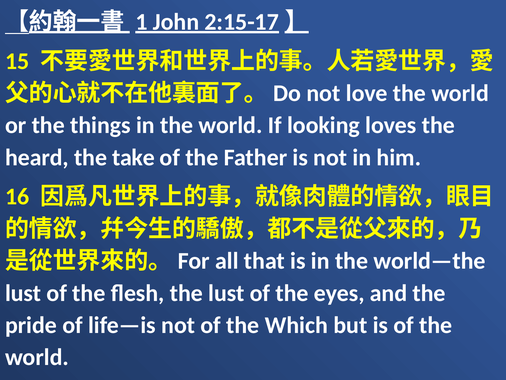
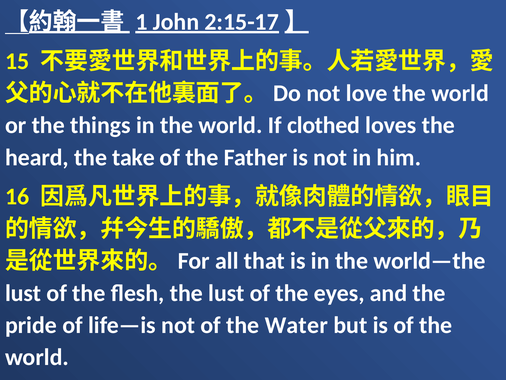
looking: looking -> clothed
Which: Which -> Water
